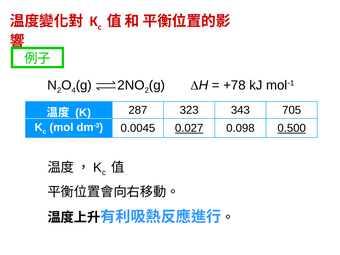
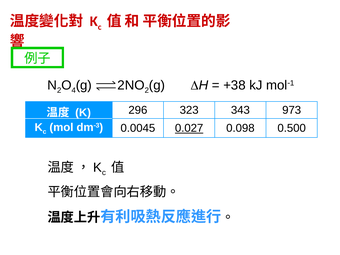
+78: +78 -> +38
287: 287 -> 296
705: 705 -> 973
0.500 underline: present -> none
